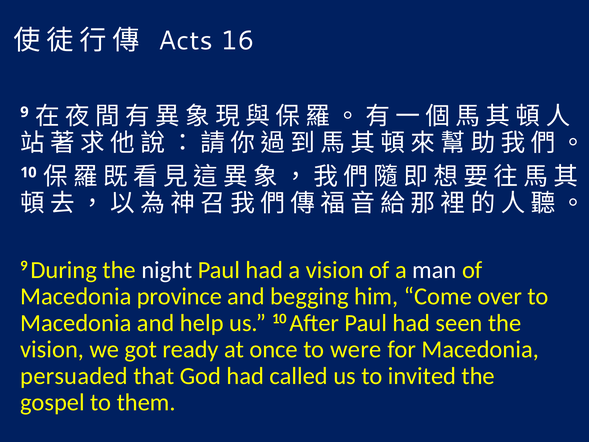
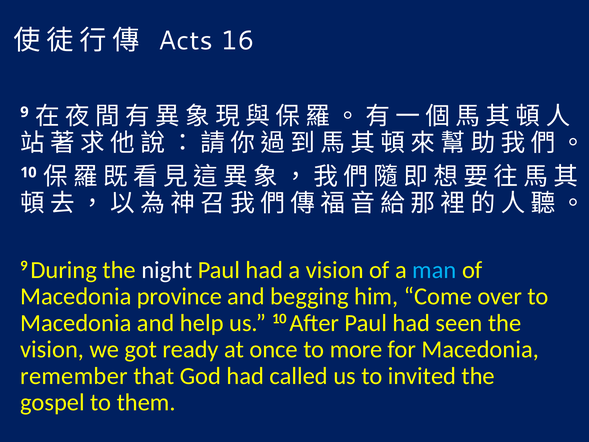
man colour: white -> light blue
were: were -> more
persuaded: persuaded -> remember
